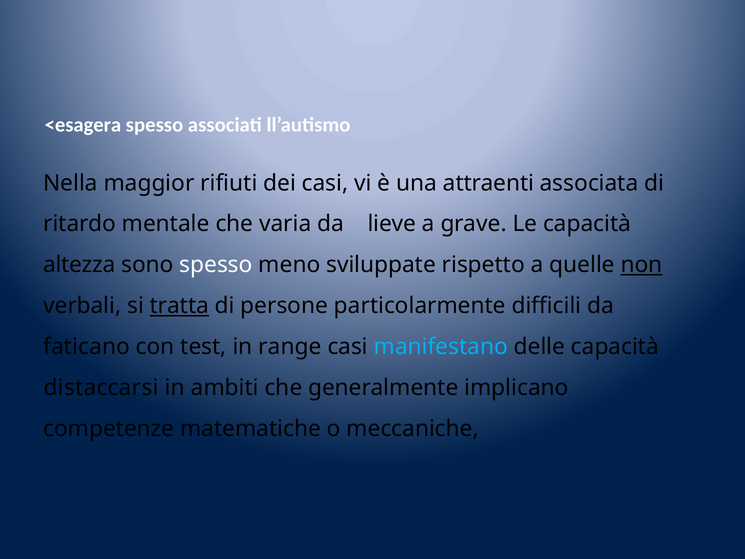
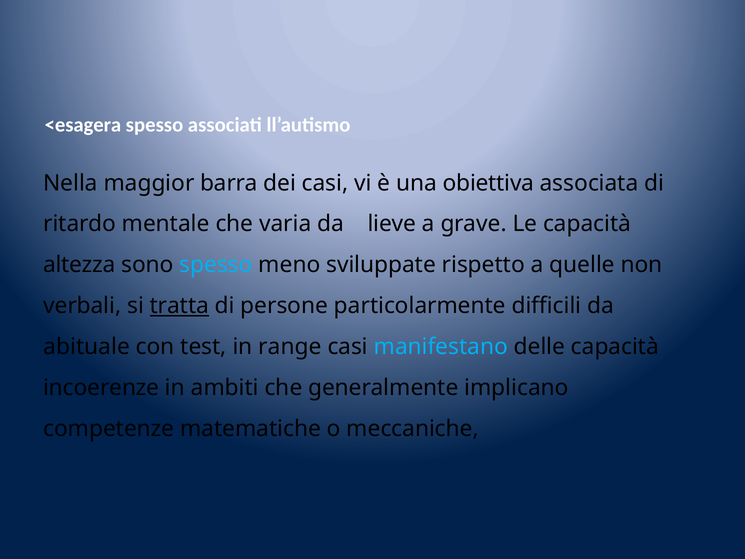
rifiuti: rifiuti -> barra
attraenti: attraenti -> obiettiva
spesso at (216, 265) colour: white -> light blue
non underline: present -> none
faticano: faticano -> abituale
distaccarsi: distaccarsi -> incoerenze
